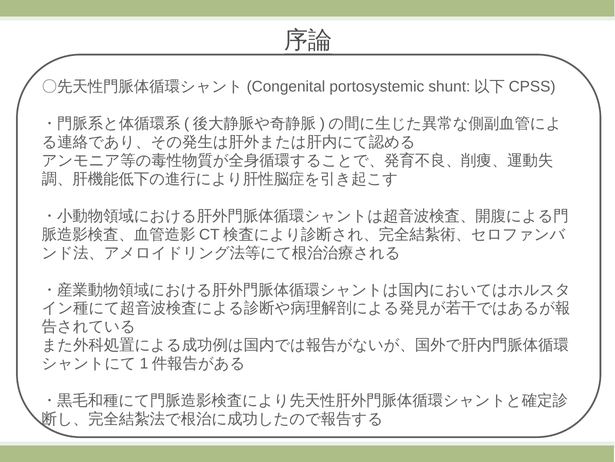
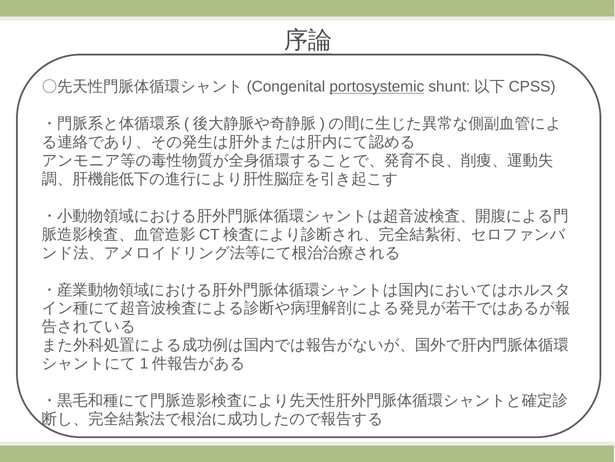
portosystemic underline: none -> present
